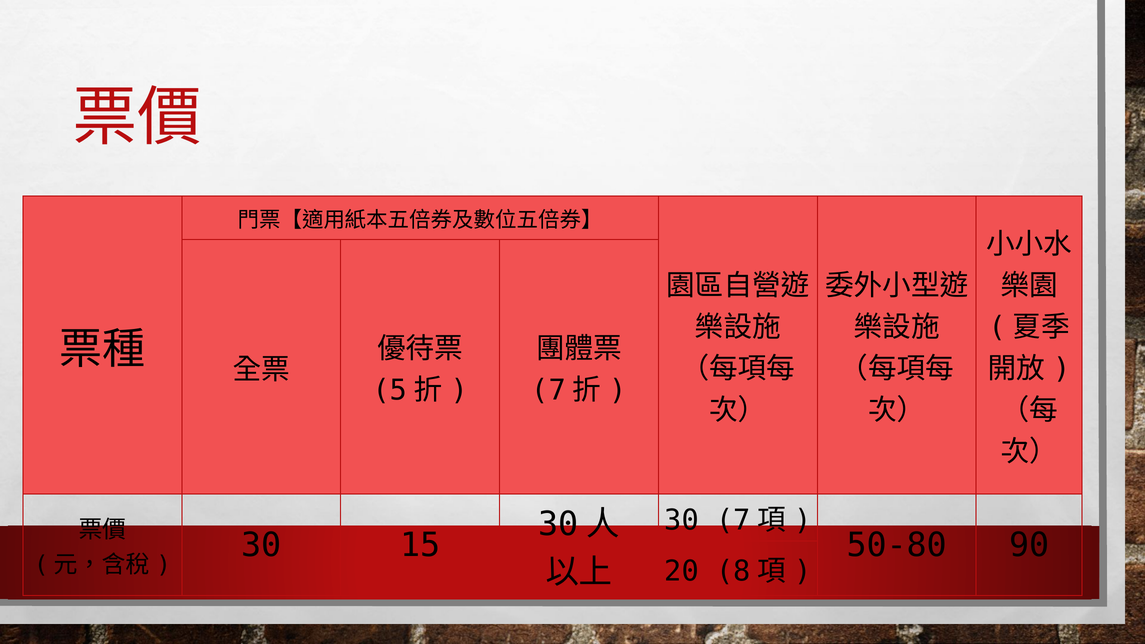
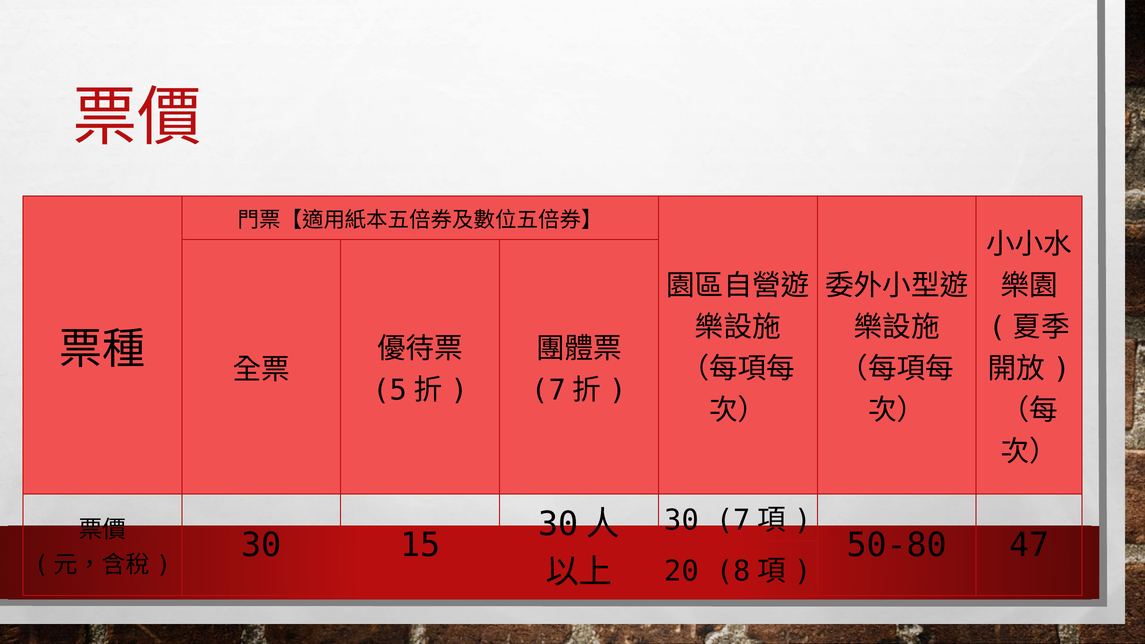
90: 90 -> 47
